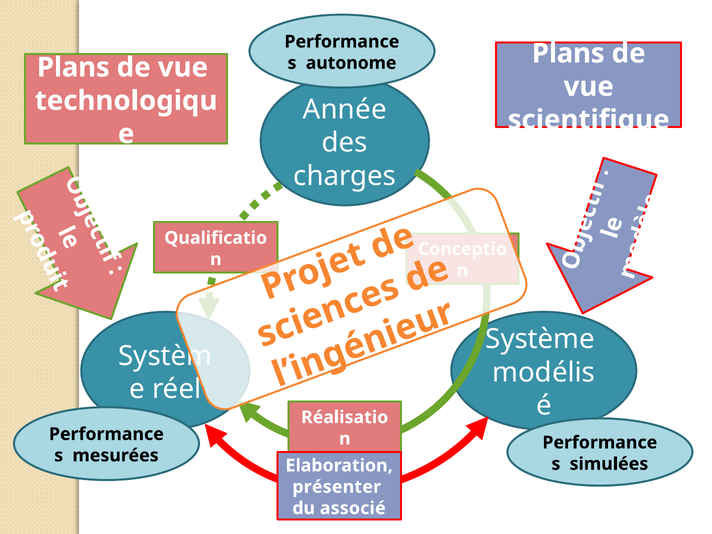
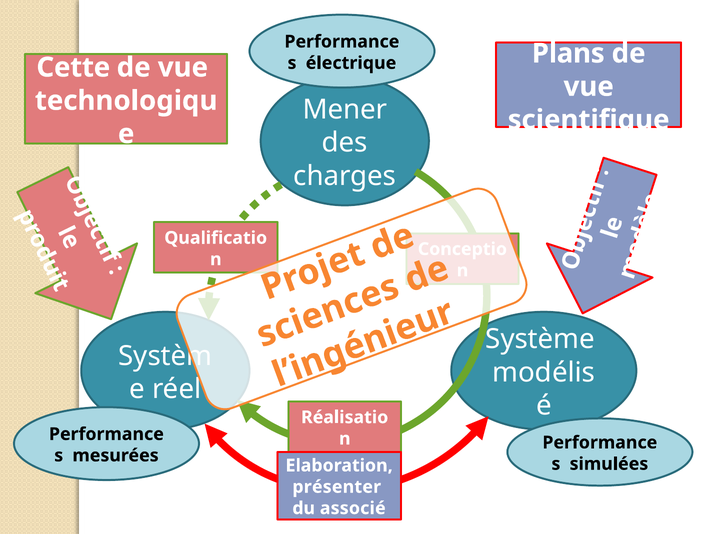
autonome: autonome -> électrique
Plans at (73, 67): Plans -> Cette
Année: Année -> Mener
